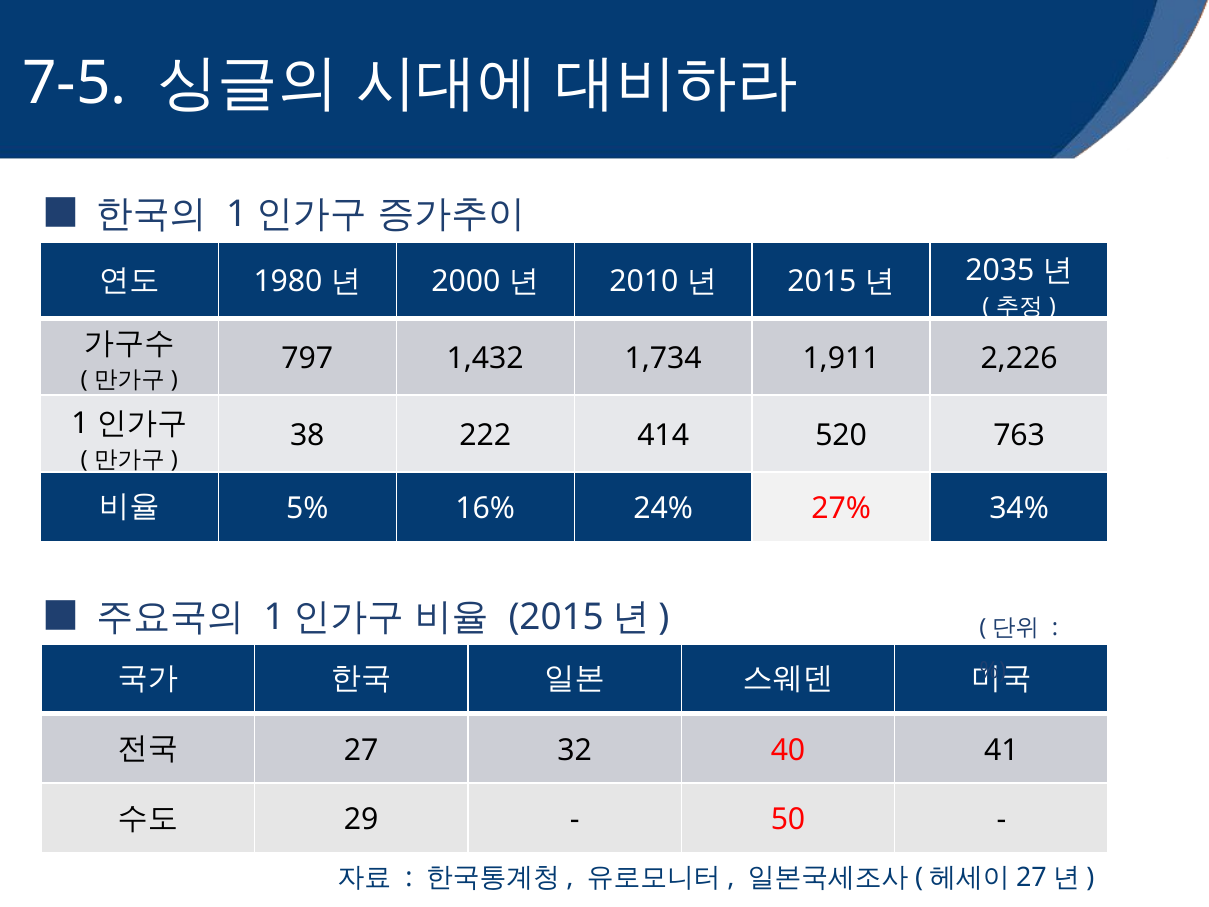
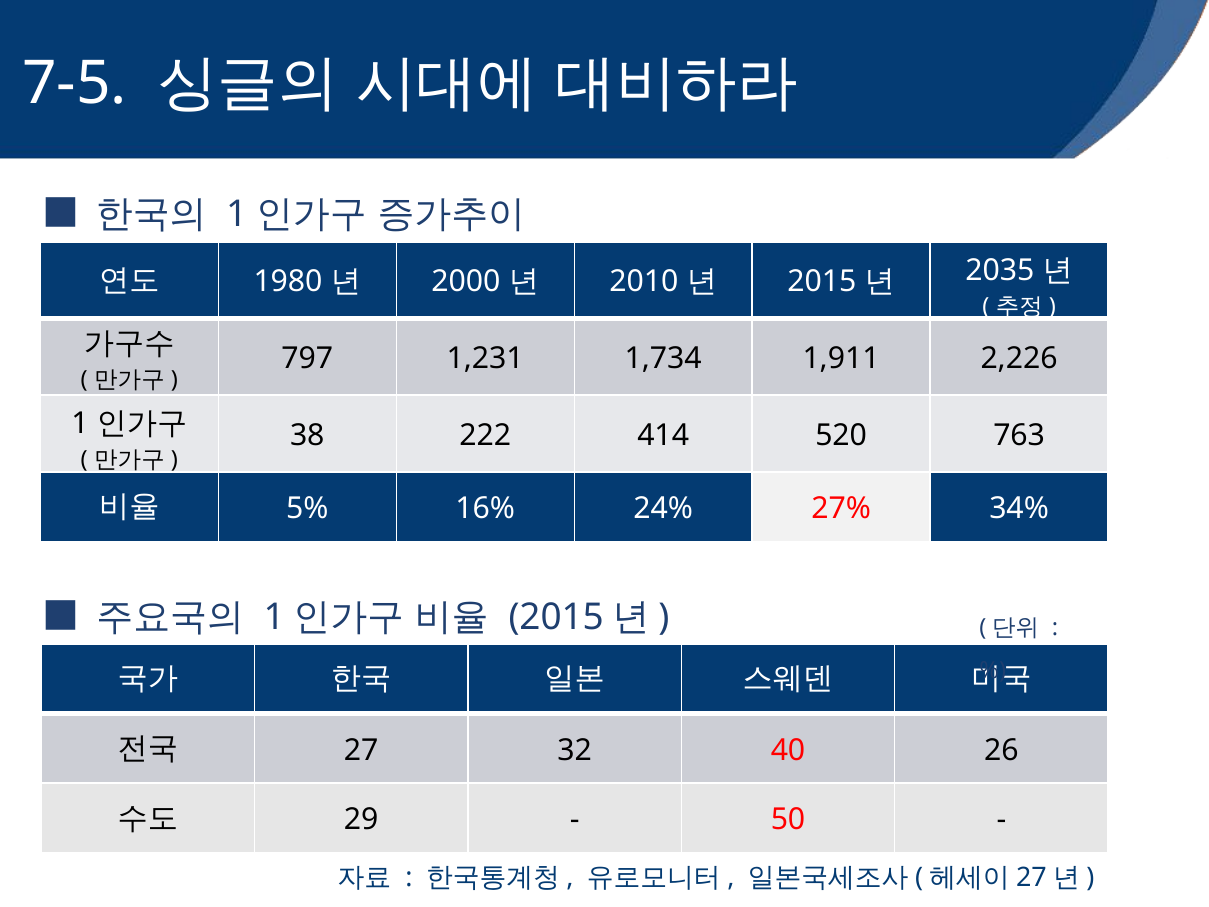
1,432: 1,432 -> 1,231
41: 41 -> 26
